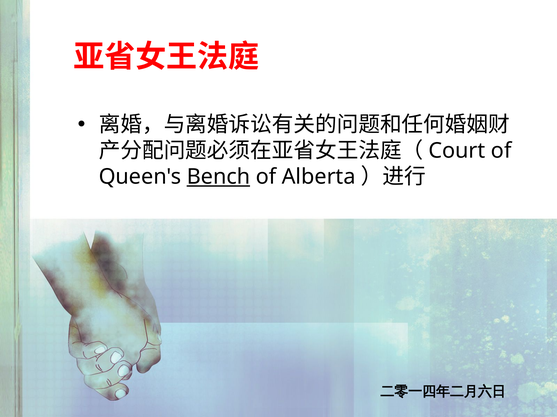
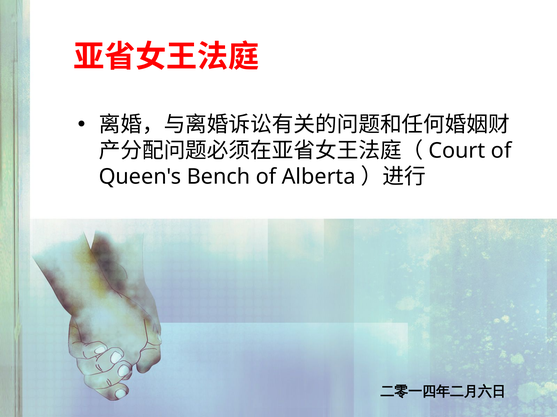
Bench underline: present -> none
